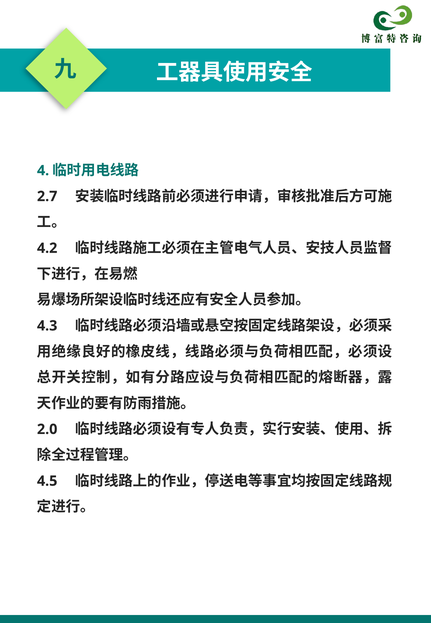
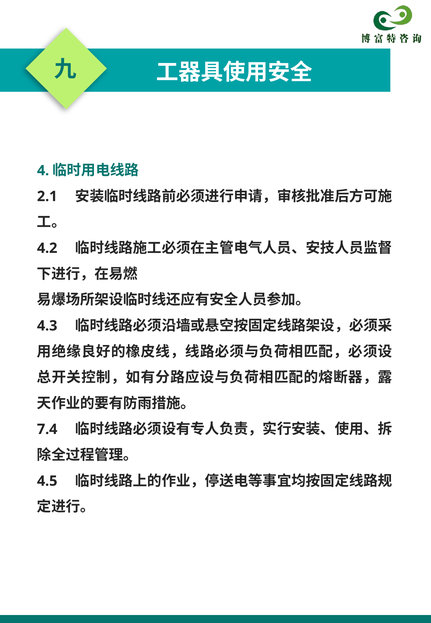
2.7: 2.7 -> 2.1
2.0: 2.0 -> 7.4
